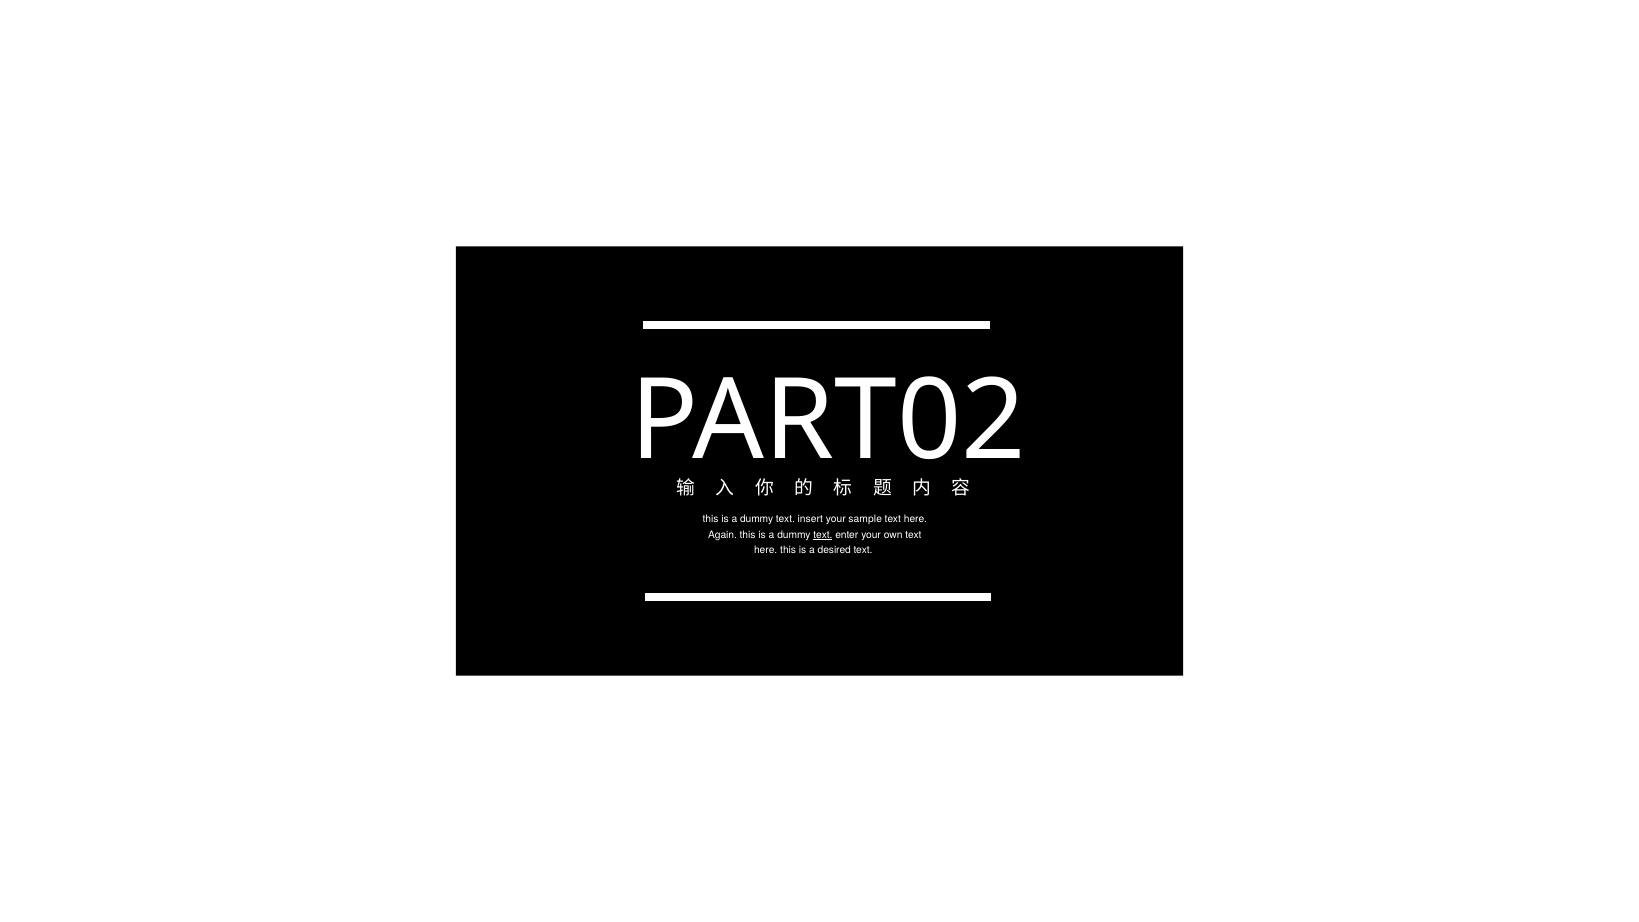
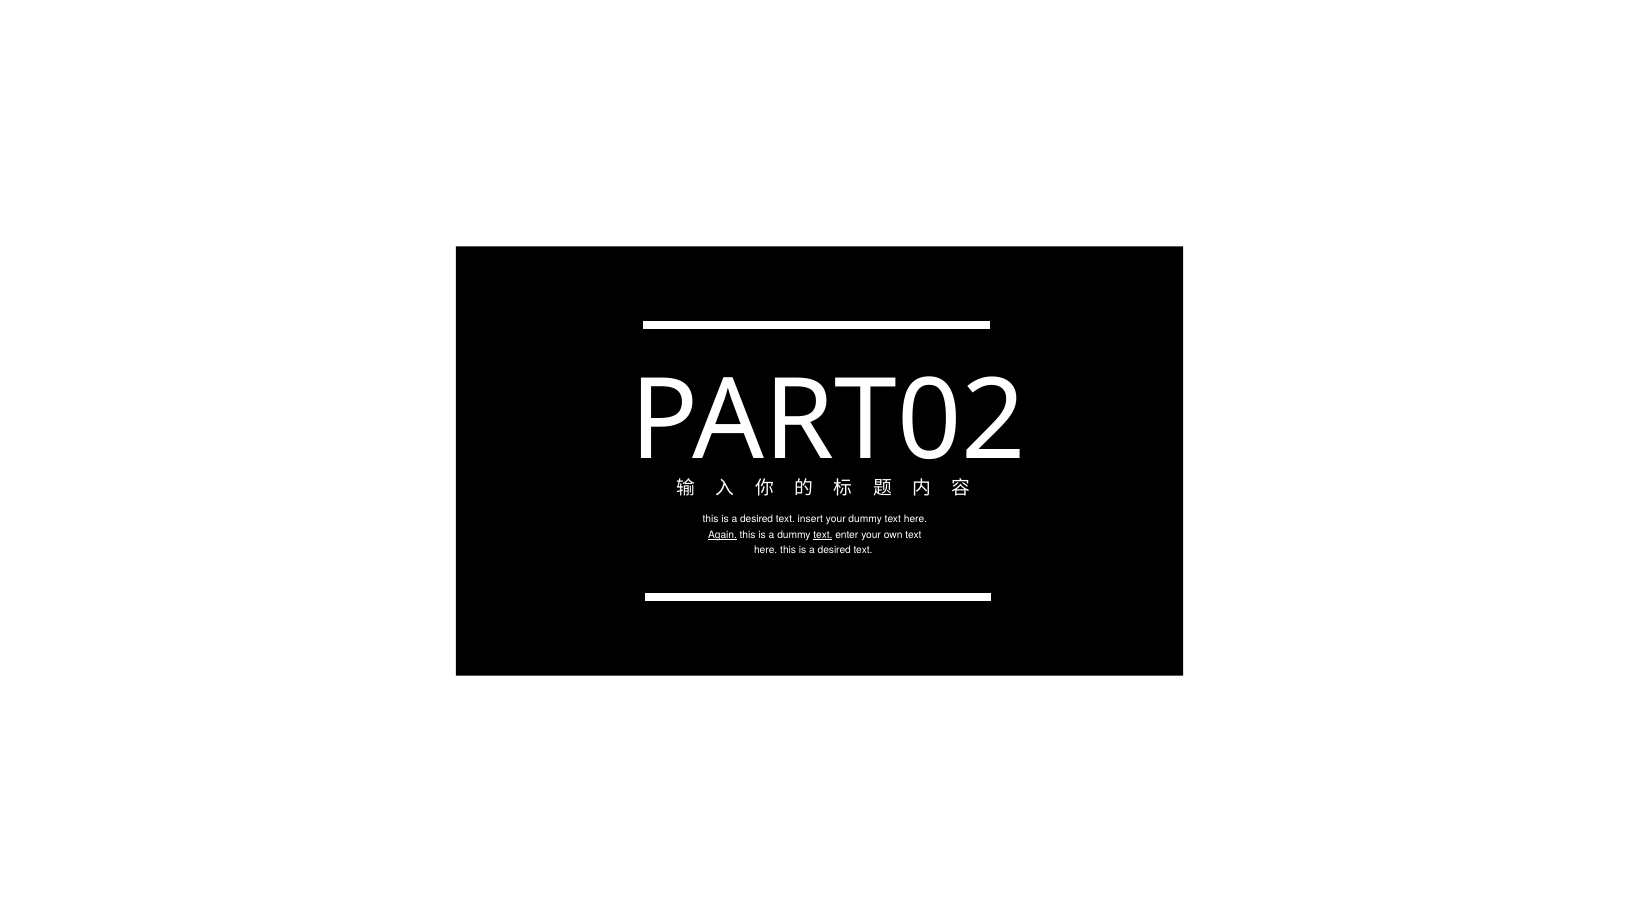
dummy at (757, 519): dummy -> desired
your sample: sample -> dummy
Again underline: none -> present
